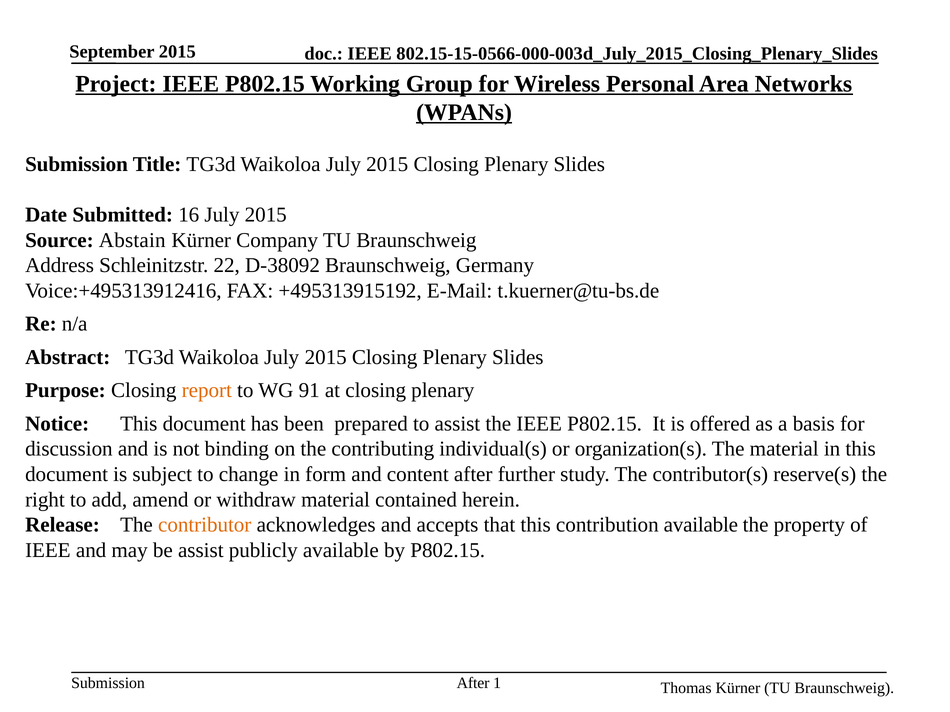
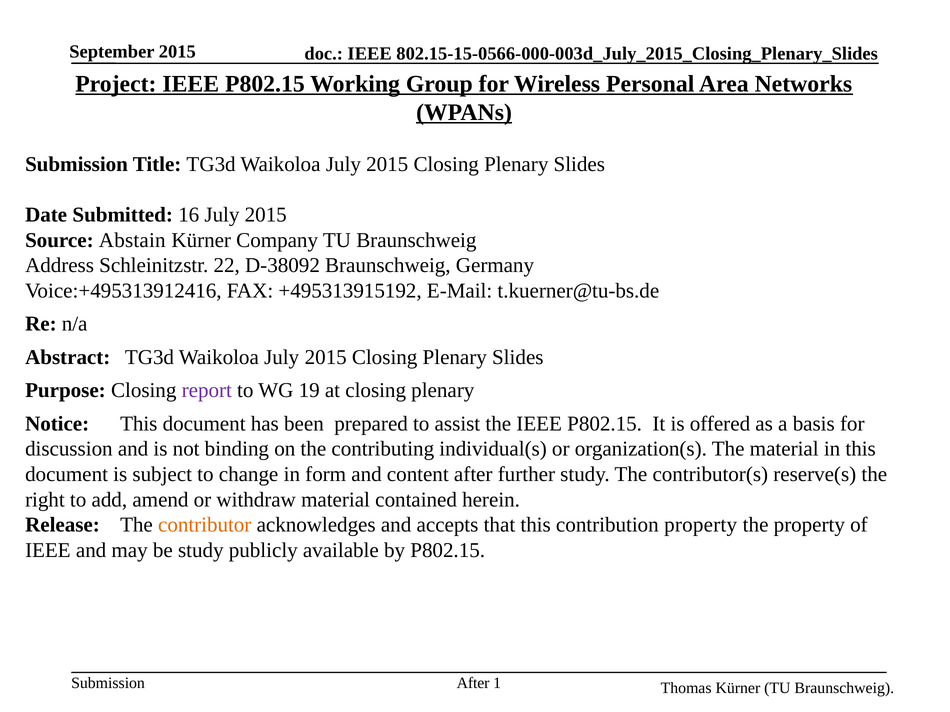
report colour: orange -> purple
91: 91 -> 19
contribution available: available -> property
be assist: assist -> study
